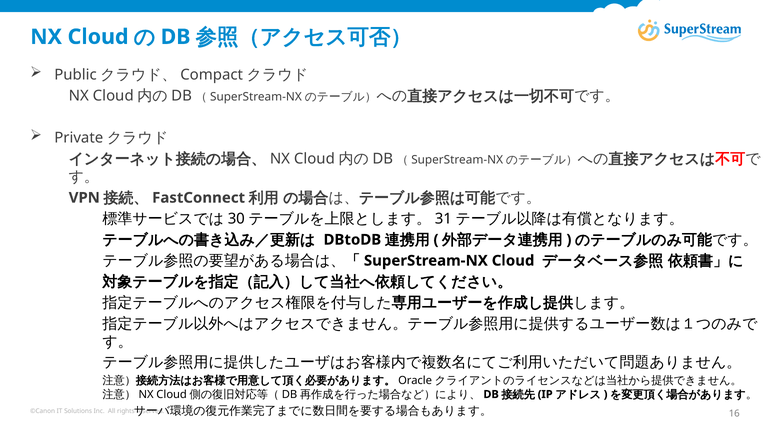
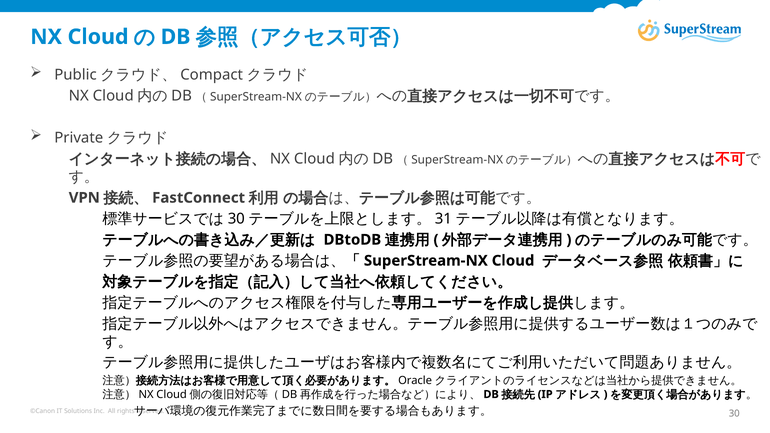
16: 16 -> 30
